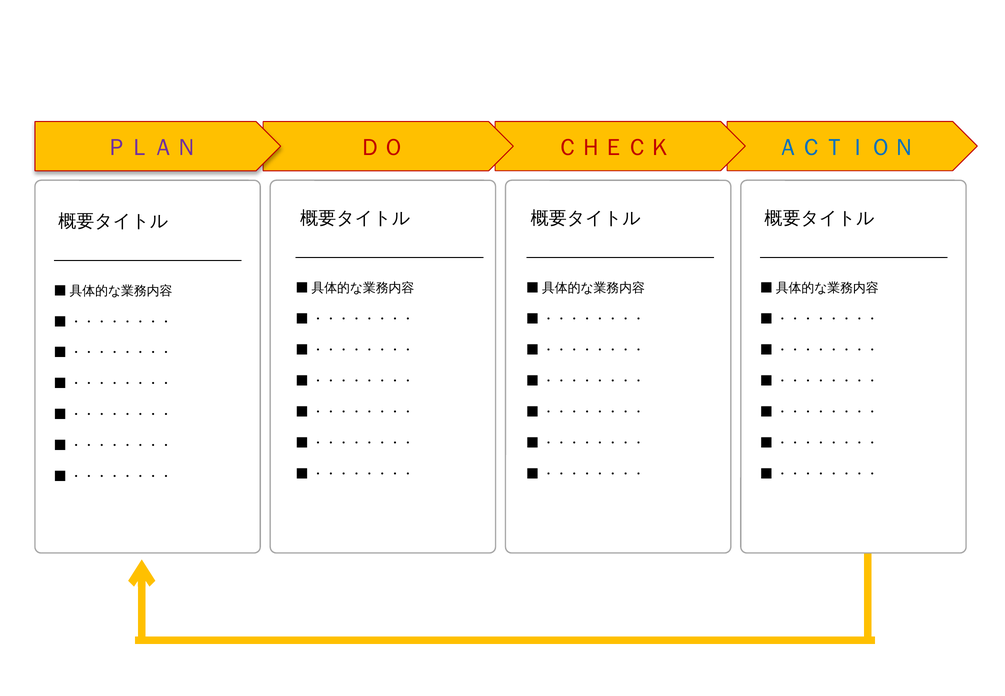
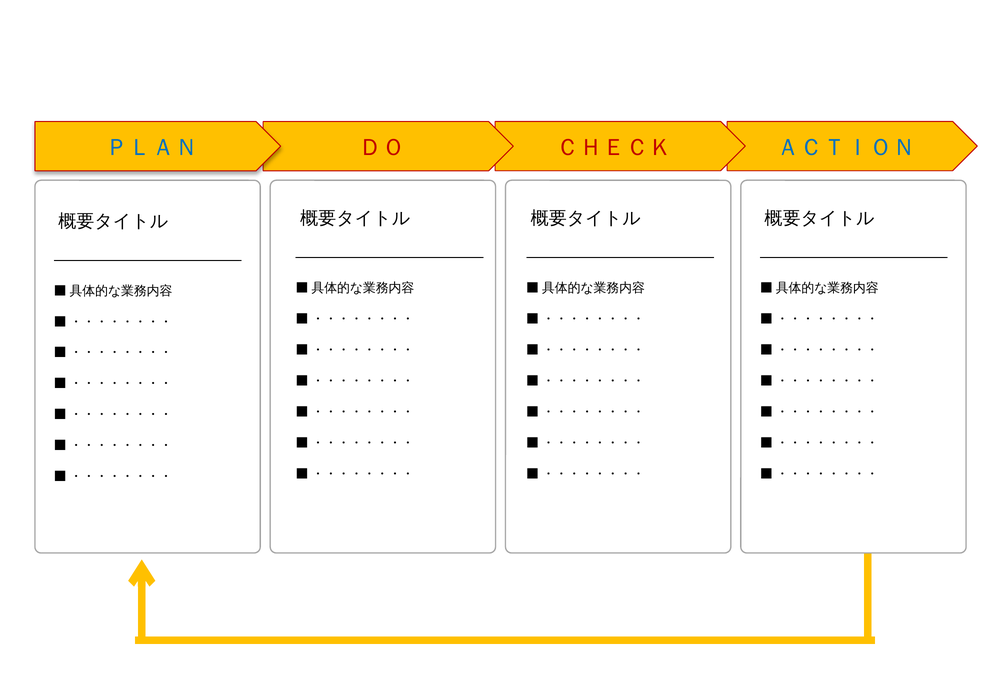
ＰＬＡＮ colour: purple -> blue
